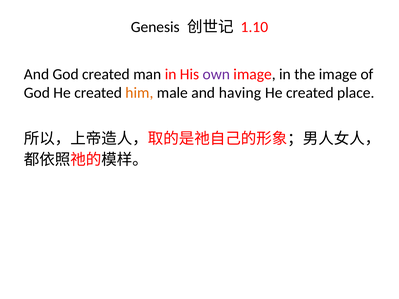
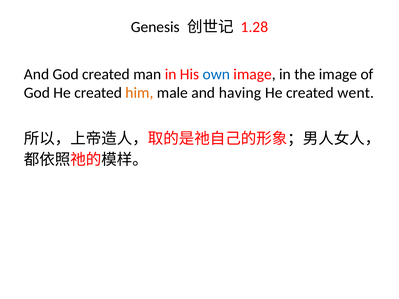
1.10: 1.10 -> 1.28
own colour: purple -> blue
place: place -> went
